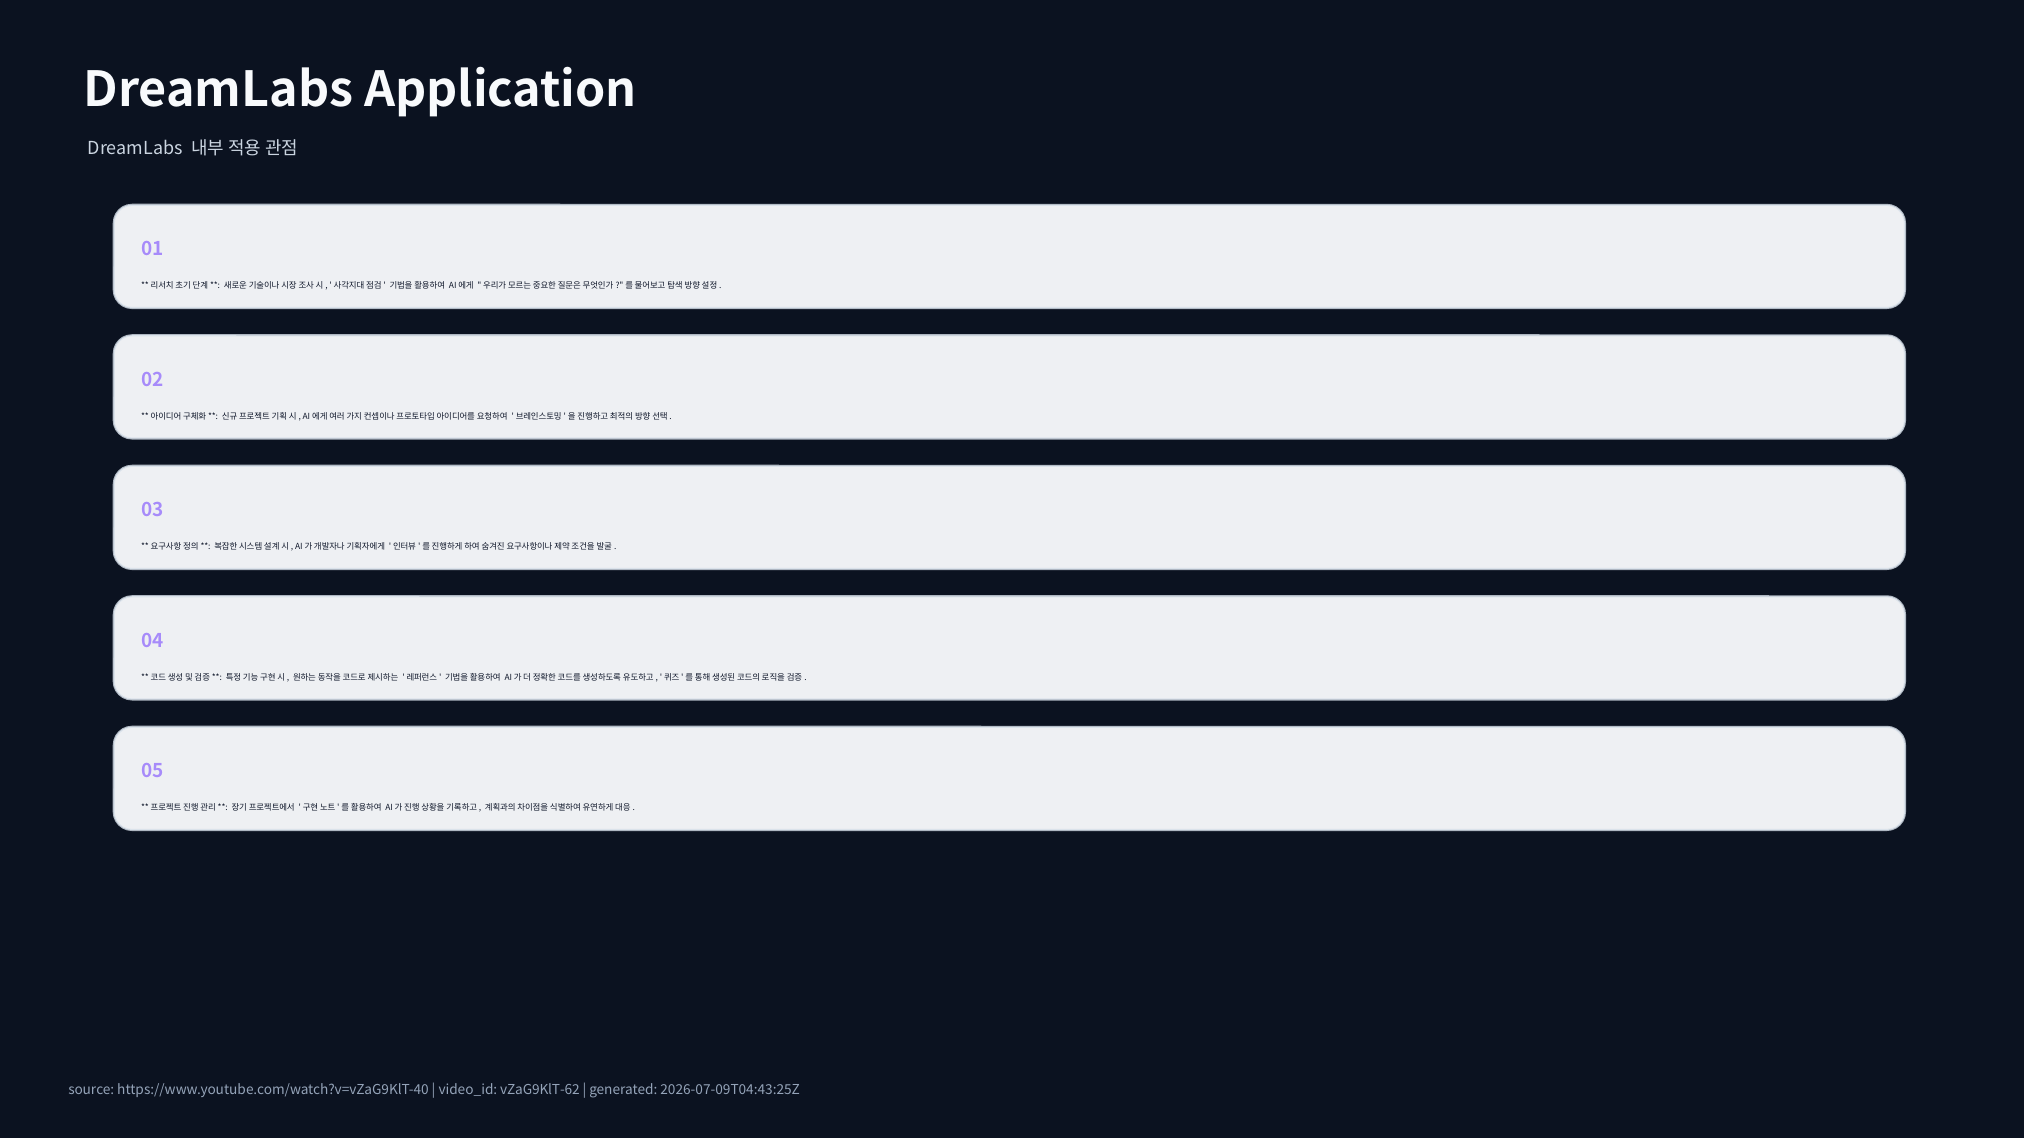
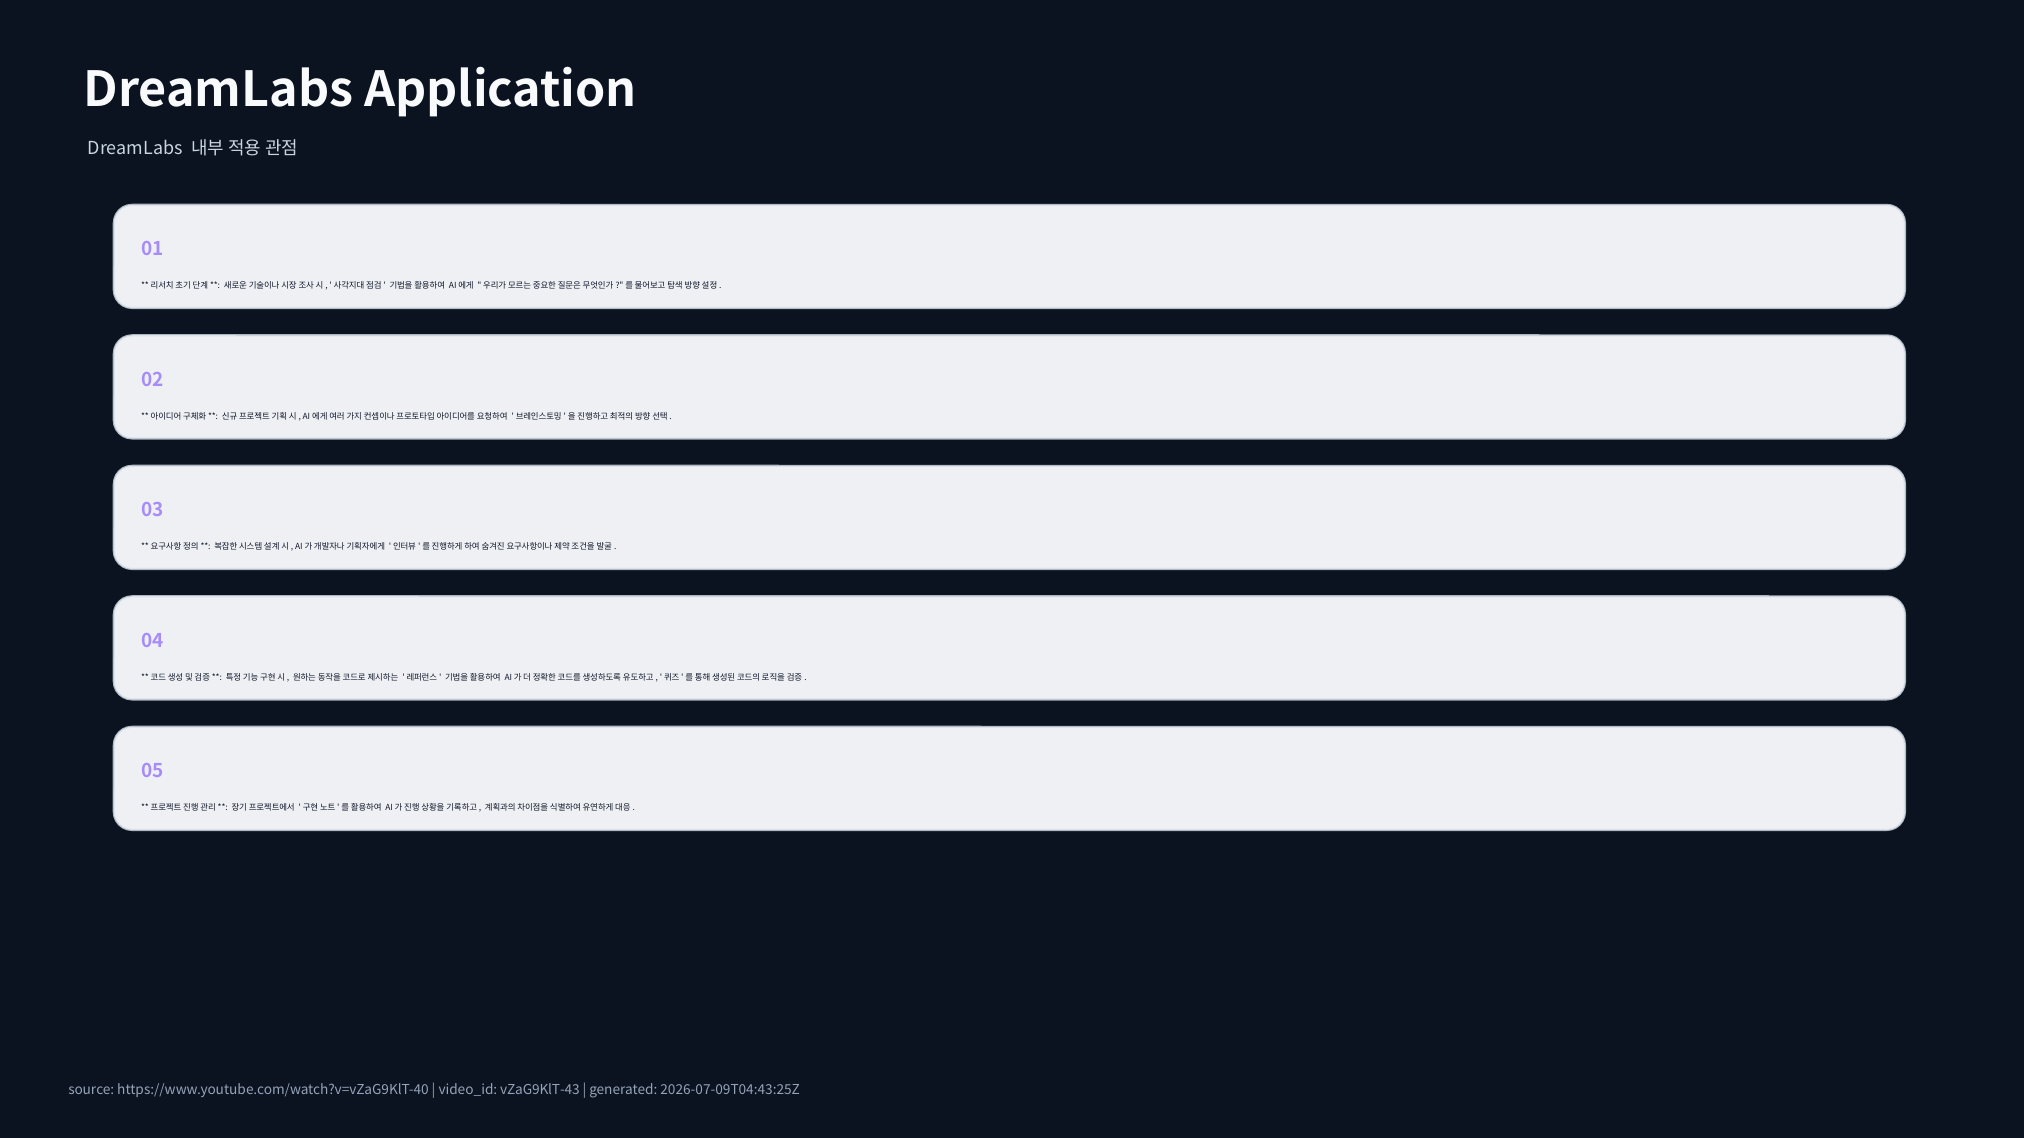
vZaG9KlT-62: vZaG9KlT-62 -> vZaG9KlT-43
